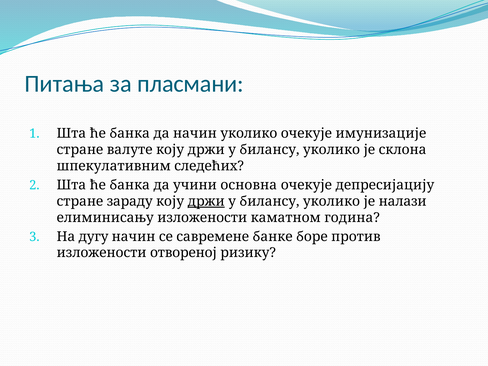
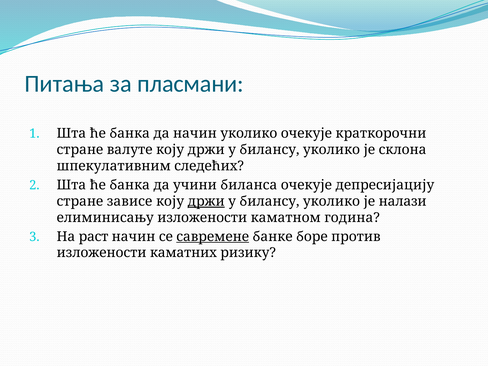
имунизације: имунизације -> краткорочни
основна: основна -> биланса
зараду: зараду -> зависе
дугу: дугу -> раст
савремене underline: none -> present
отвореној: отвореној -> каматних
